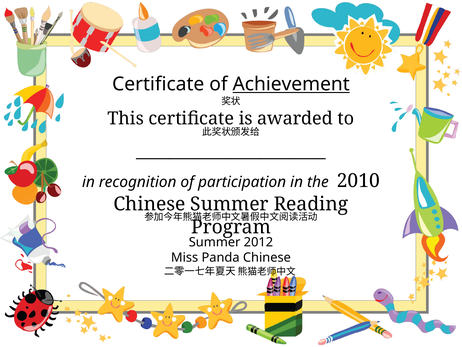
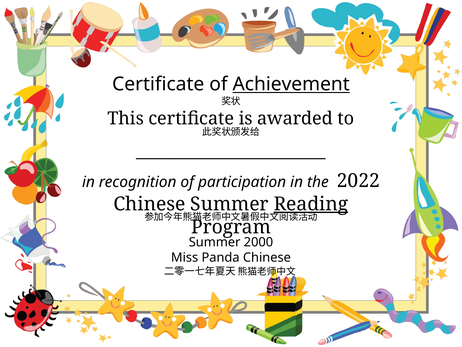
2010: 2010 -> 2022
Reading underline: none -> present
2012: 2012 -> 2000
